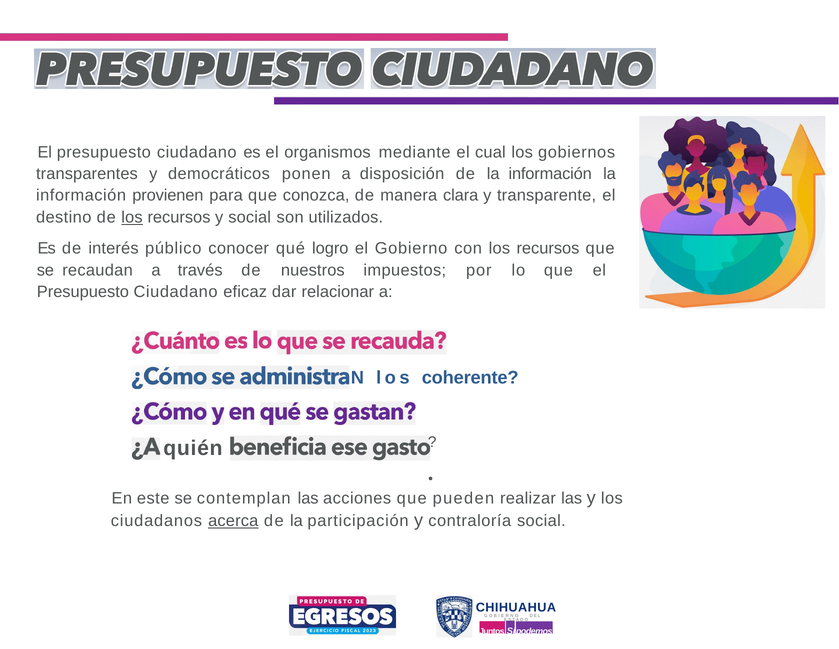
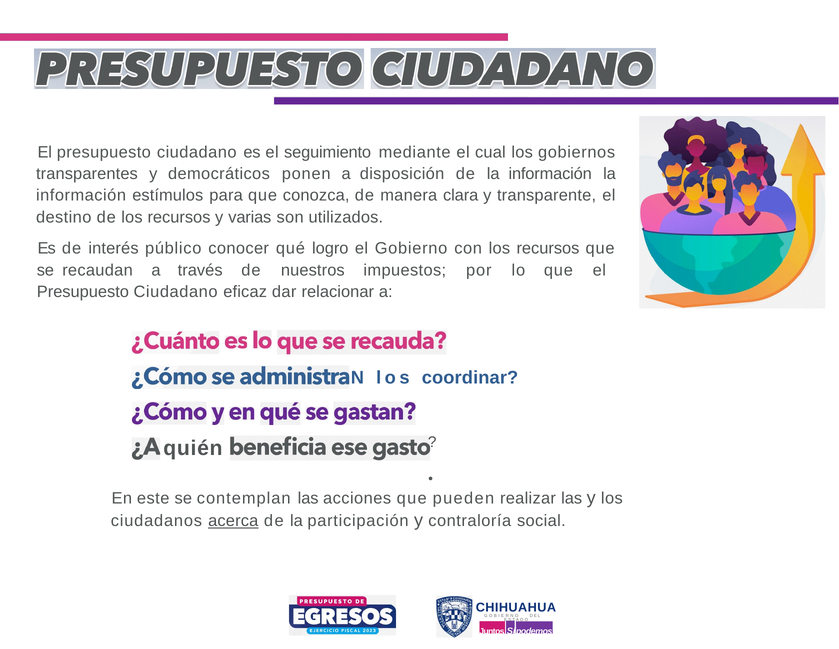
organismos: organismos -> seguimiento
provienen: provienen -> estímulos
los at (132, 217) underline: present -> none
y social: social -> varias
coherente: coherente -> coordinar
